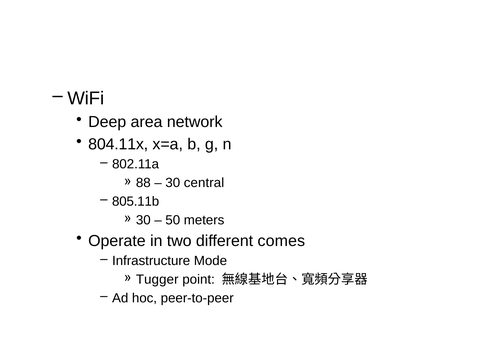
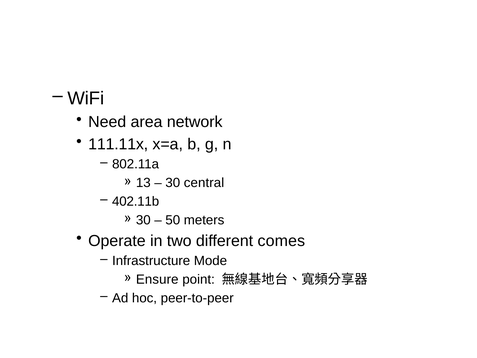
Deep: Deep -> Need
804.11x: 804.11x -> 111.11x
88: 88 -> 13
805.11b: 805.11b -> 402.11b
Tugger: Tugger -> Ensure
